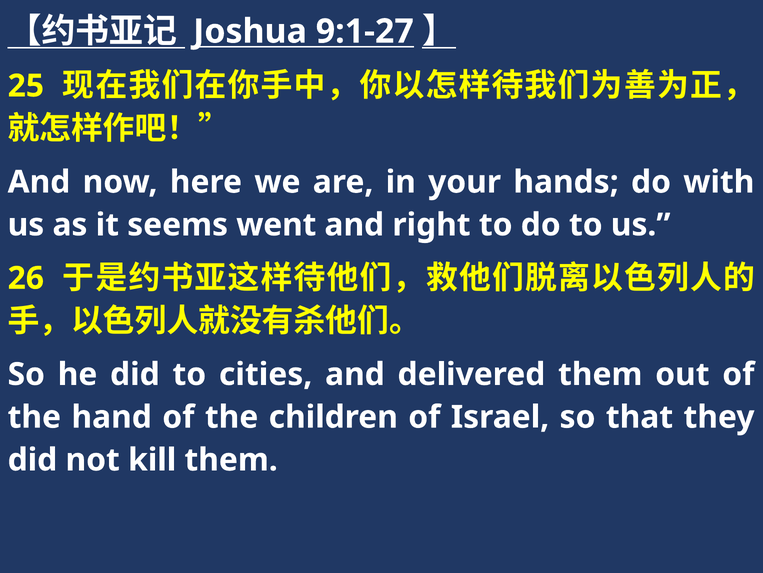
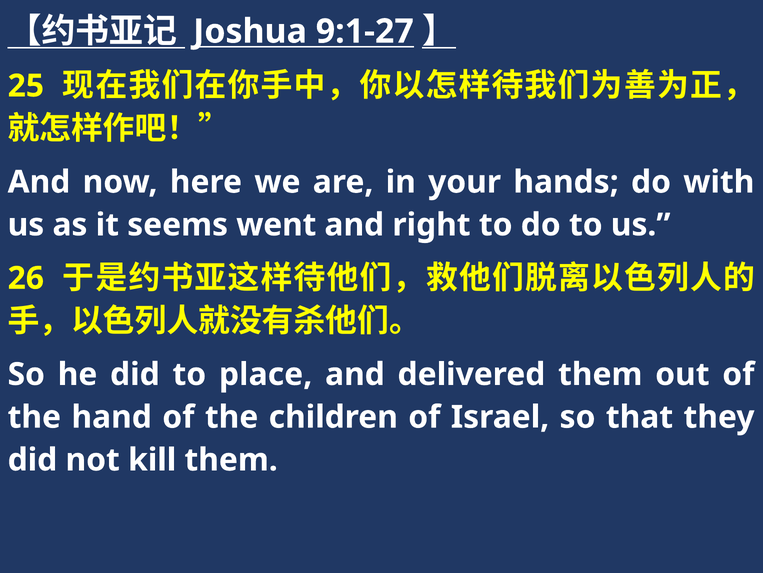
cities: cities -> place
